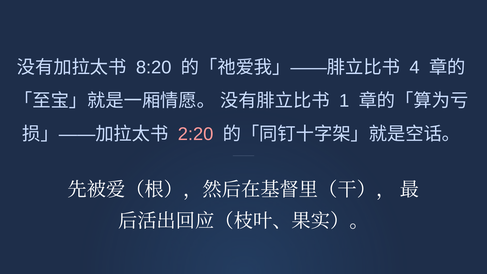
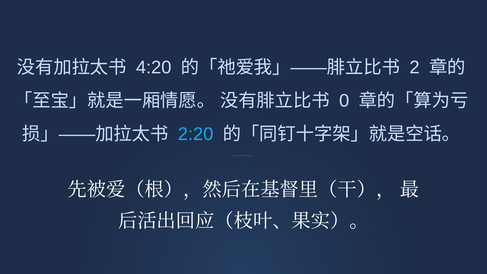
8:20: 8:20 -> 4:20
4: 4 -> 2
1: 1 -> 0
2:20 colour: pink -> light blue
